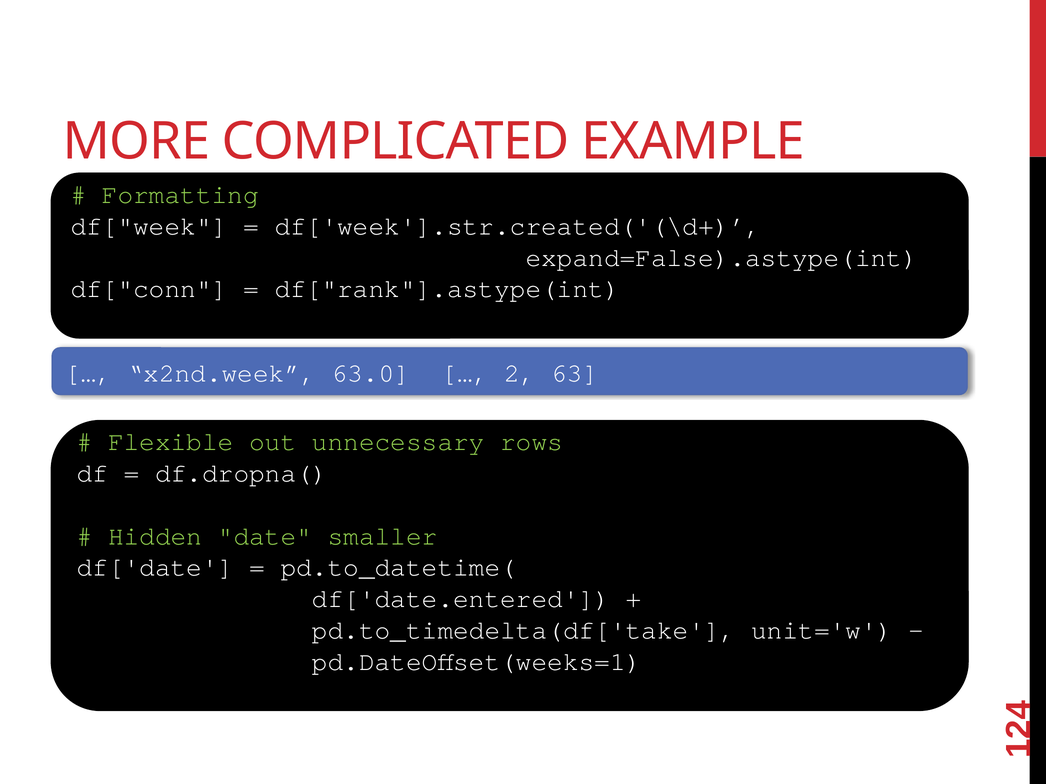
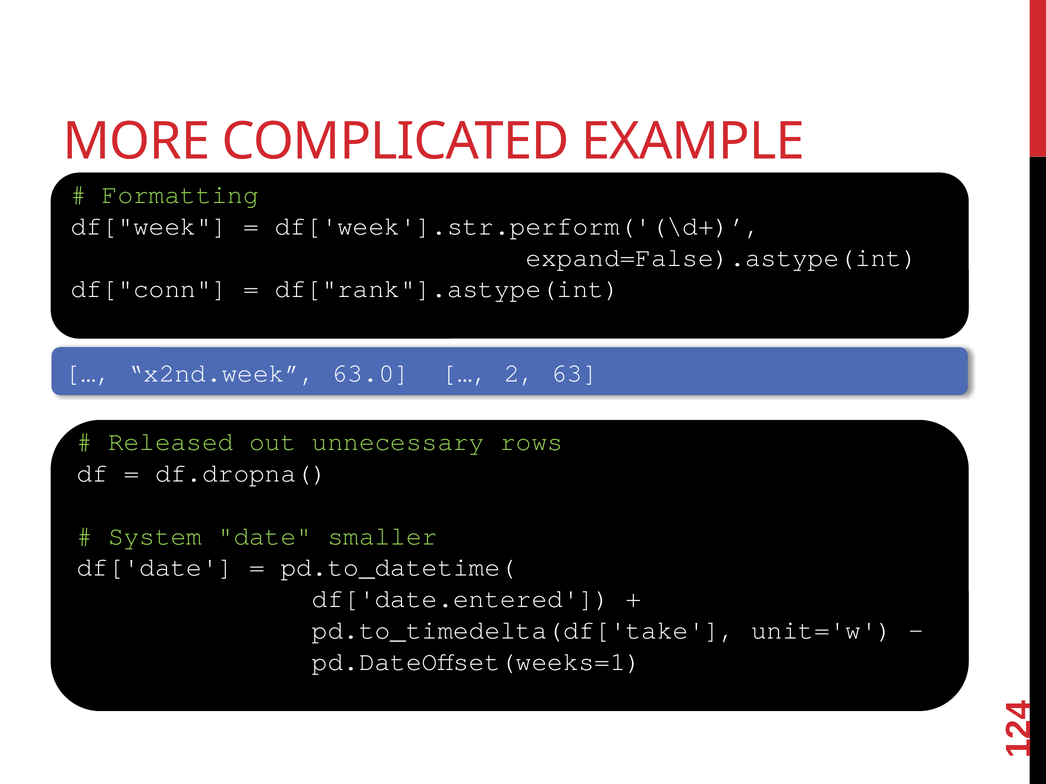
df['week'].str.created('(\d+: df['week'].str.created('(\d+ -> df['week'].str.perform('(\d+
Flexible: Flexible -> Released
Hidden: Hidden -> System
